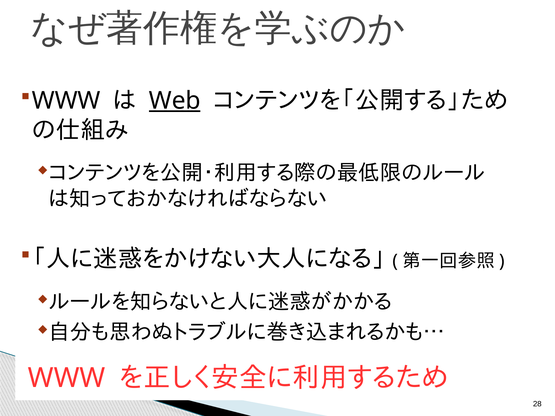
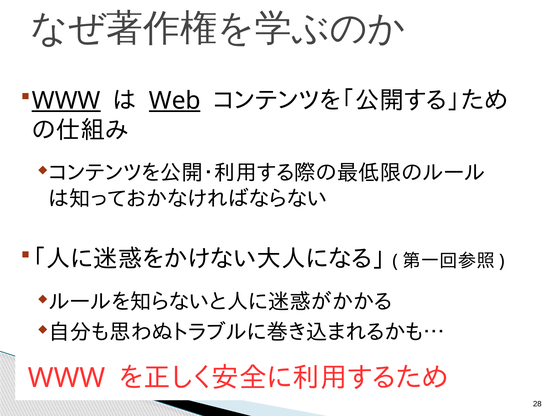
WWW at (66, 101) underline: none -> present
